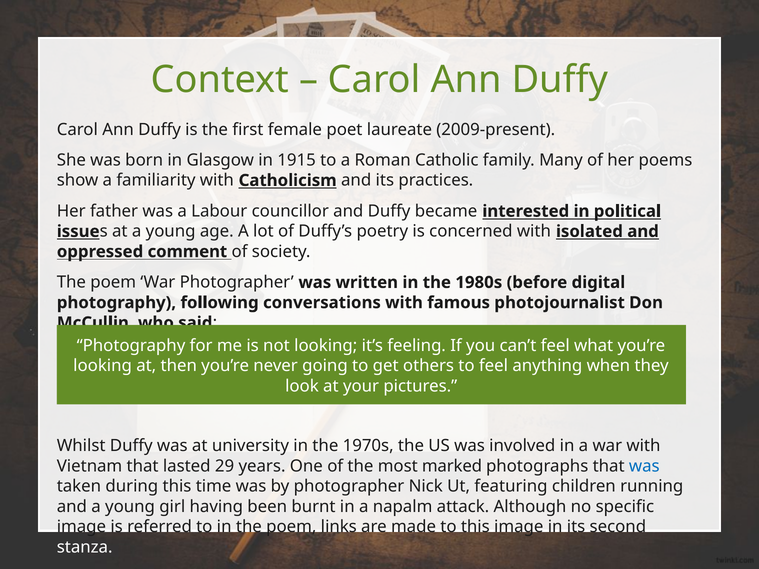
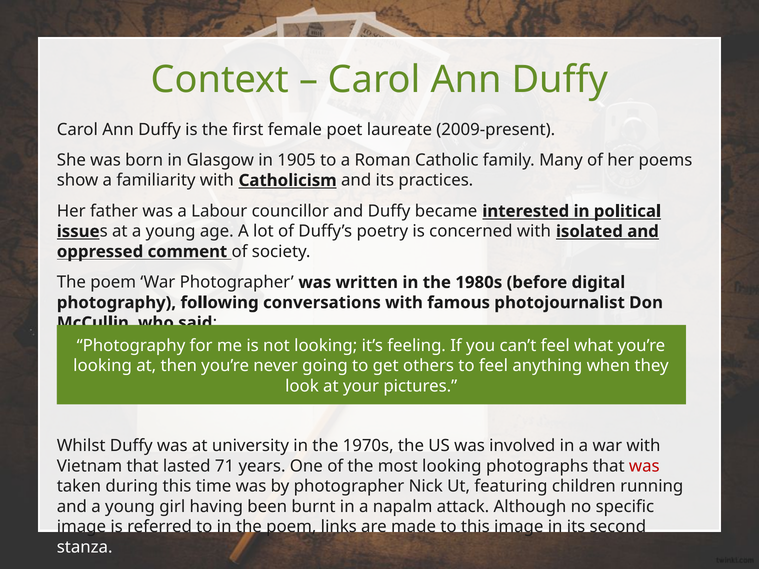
1915: 1915 -> 1905
29: 29 -> 71
most marked: marked -> looking
was at (644, 466) colour: blue -> red
